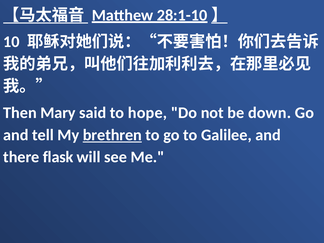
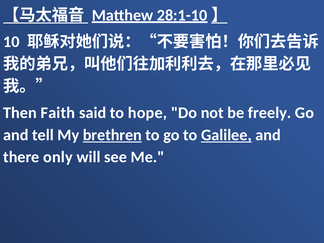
Mary: Mary -> Faith
down: down -> freely
Galilee underline: none -> present
flask: flask -> only
